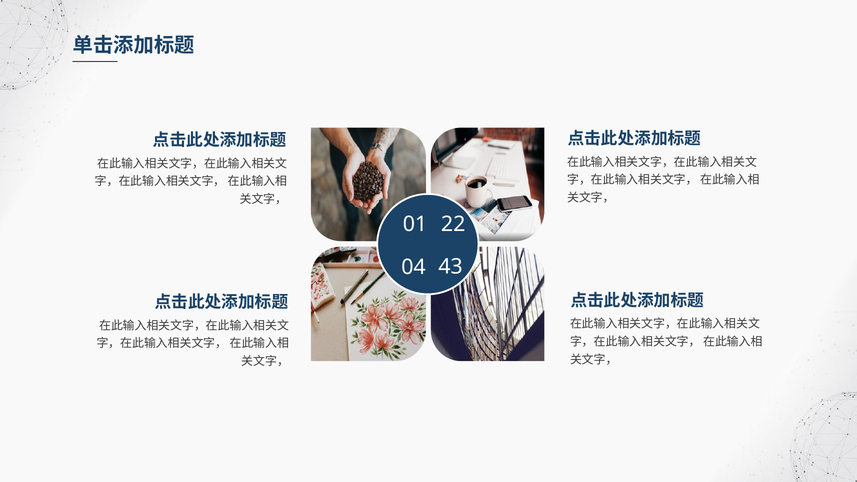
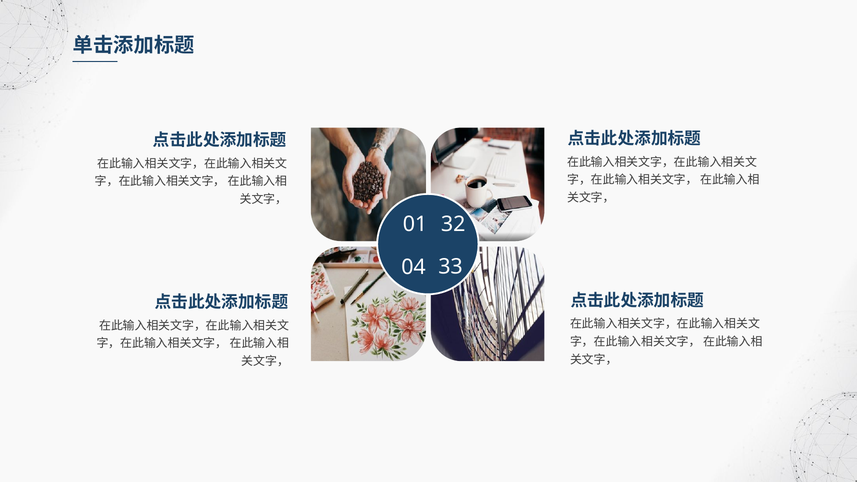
22: 22 -> 32
43: 43 -> 33
